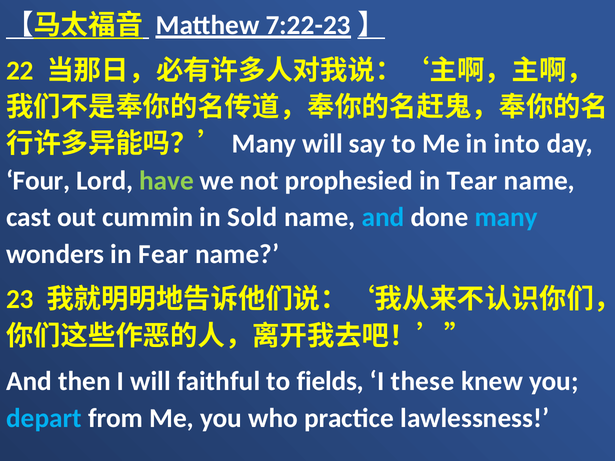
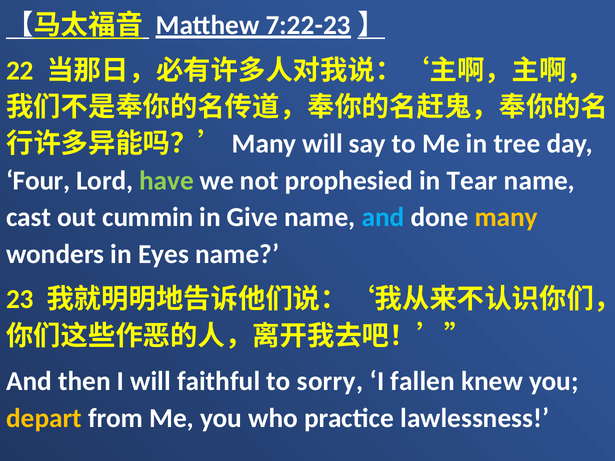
into: into -> tree
Sold: Sold -> Give
many colour: light blue -> yellow
Fear: Fear -> Eyes
fields: fields -> sorry
these: these -> fallen
depart colour: light blue -> yellow
